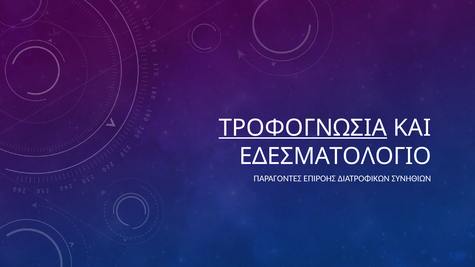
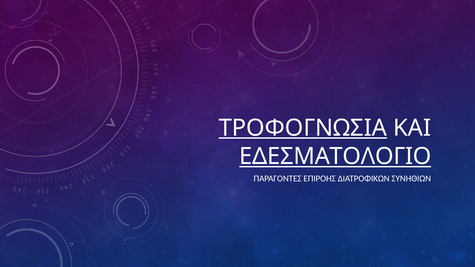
ΕΔΕΣΜΑΤΟΛΟΓΙΟ underline: none -> present
